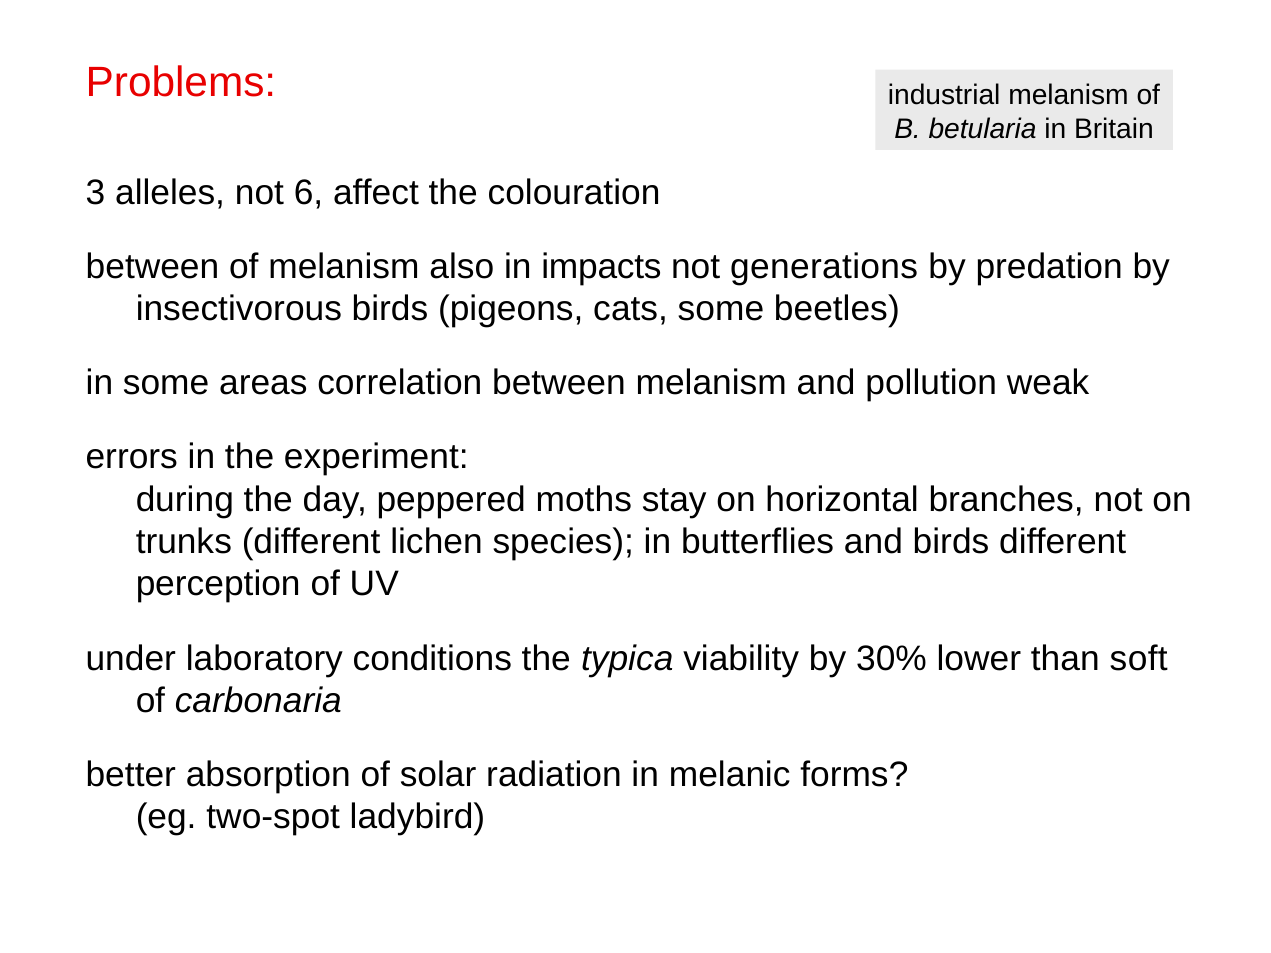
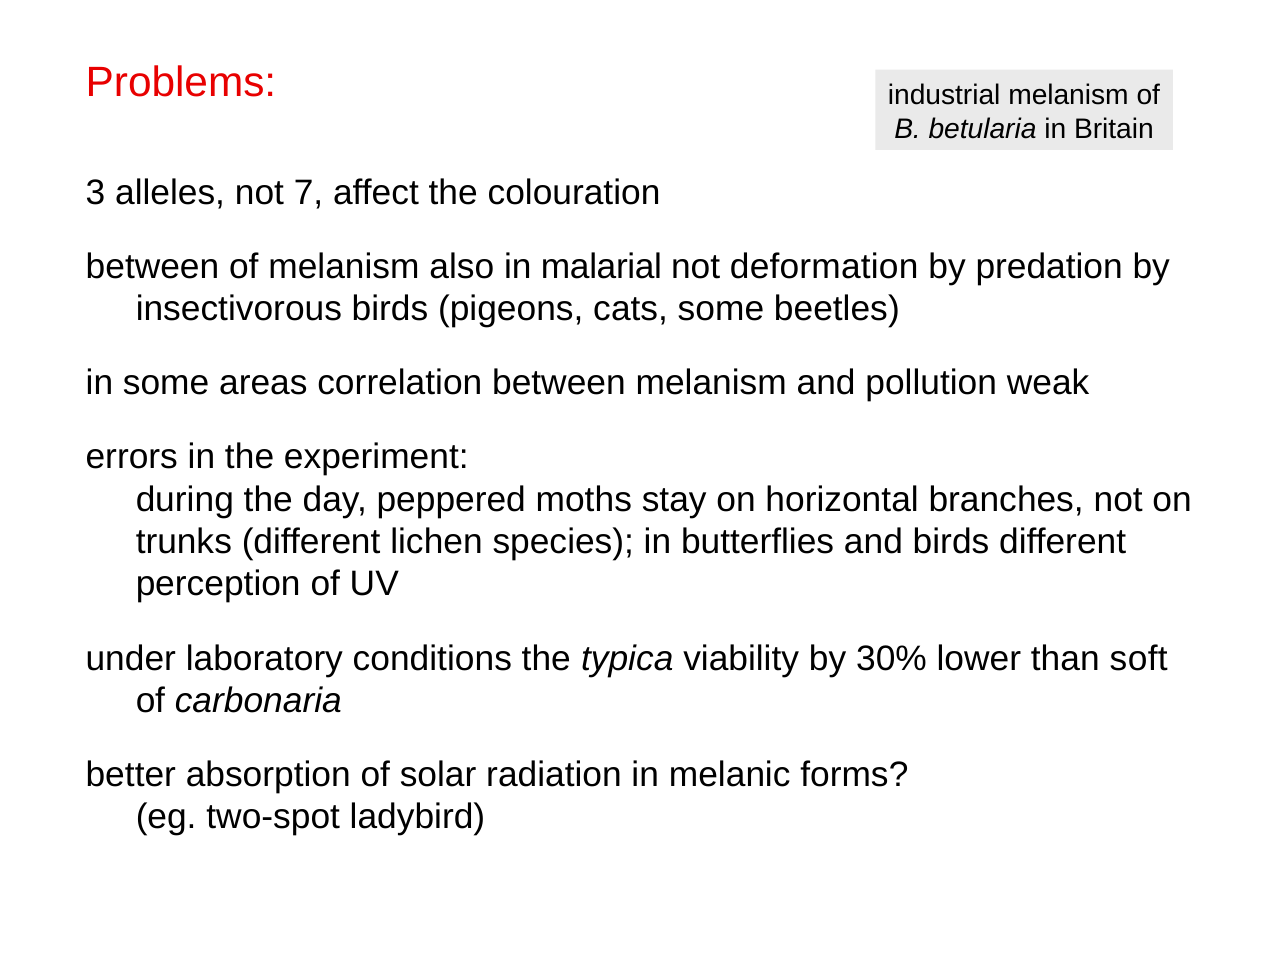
6: 6 -> 7
impacts: impacts -> malarial
generations: generations -> deformation
